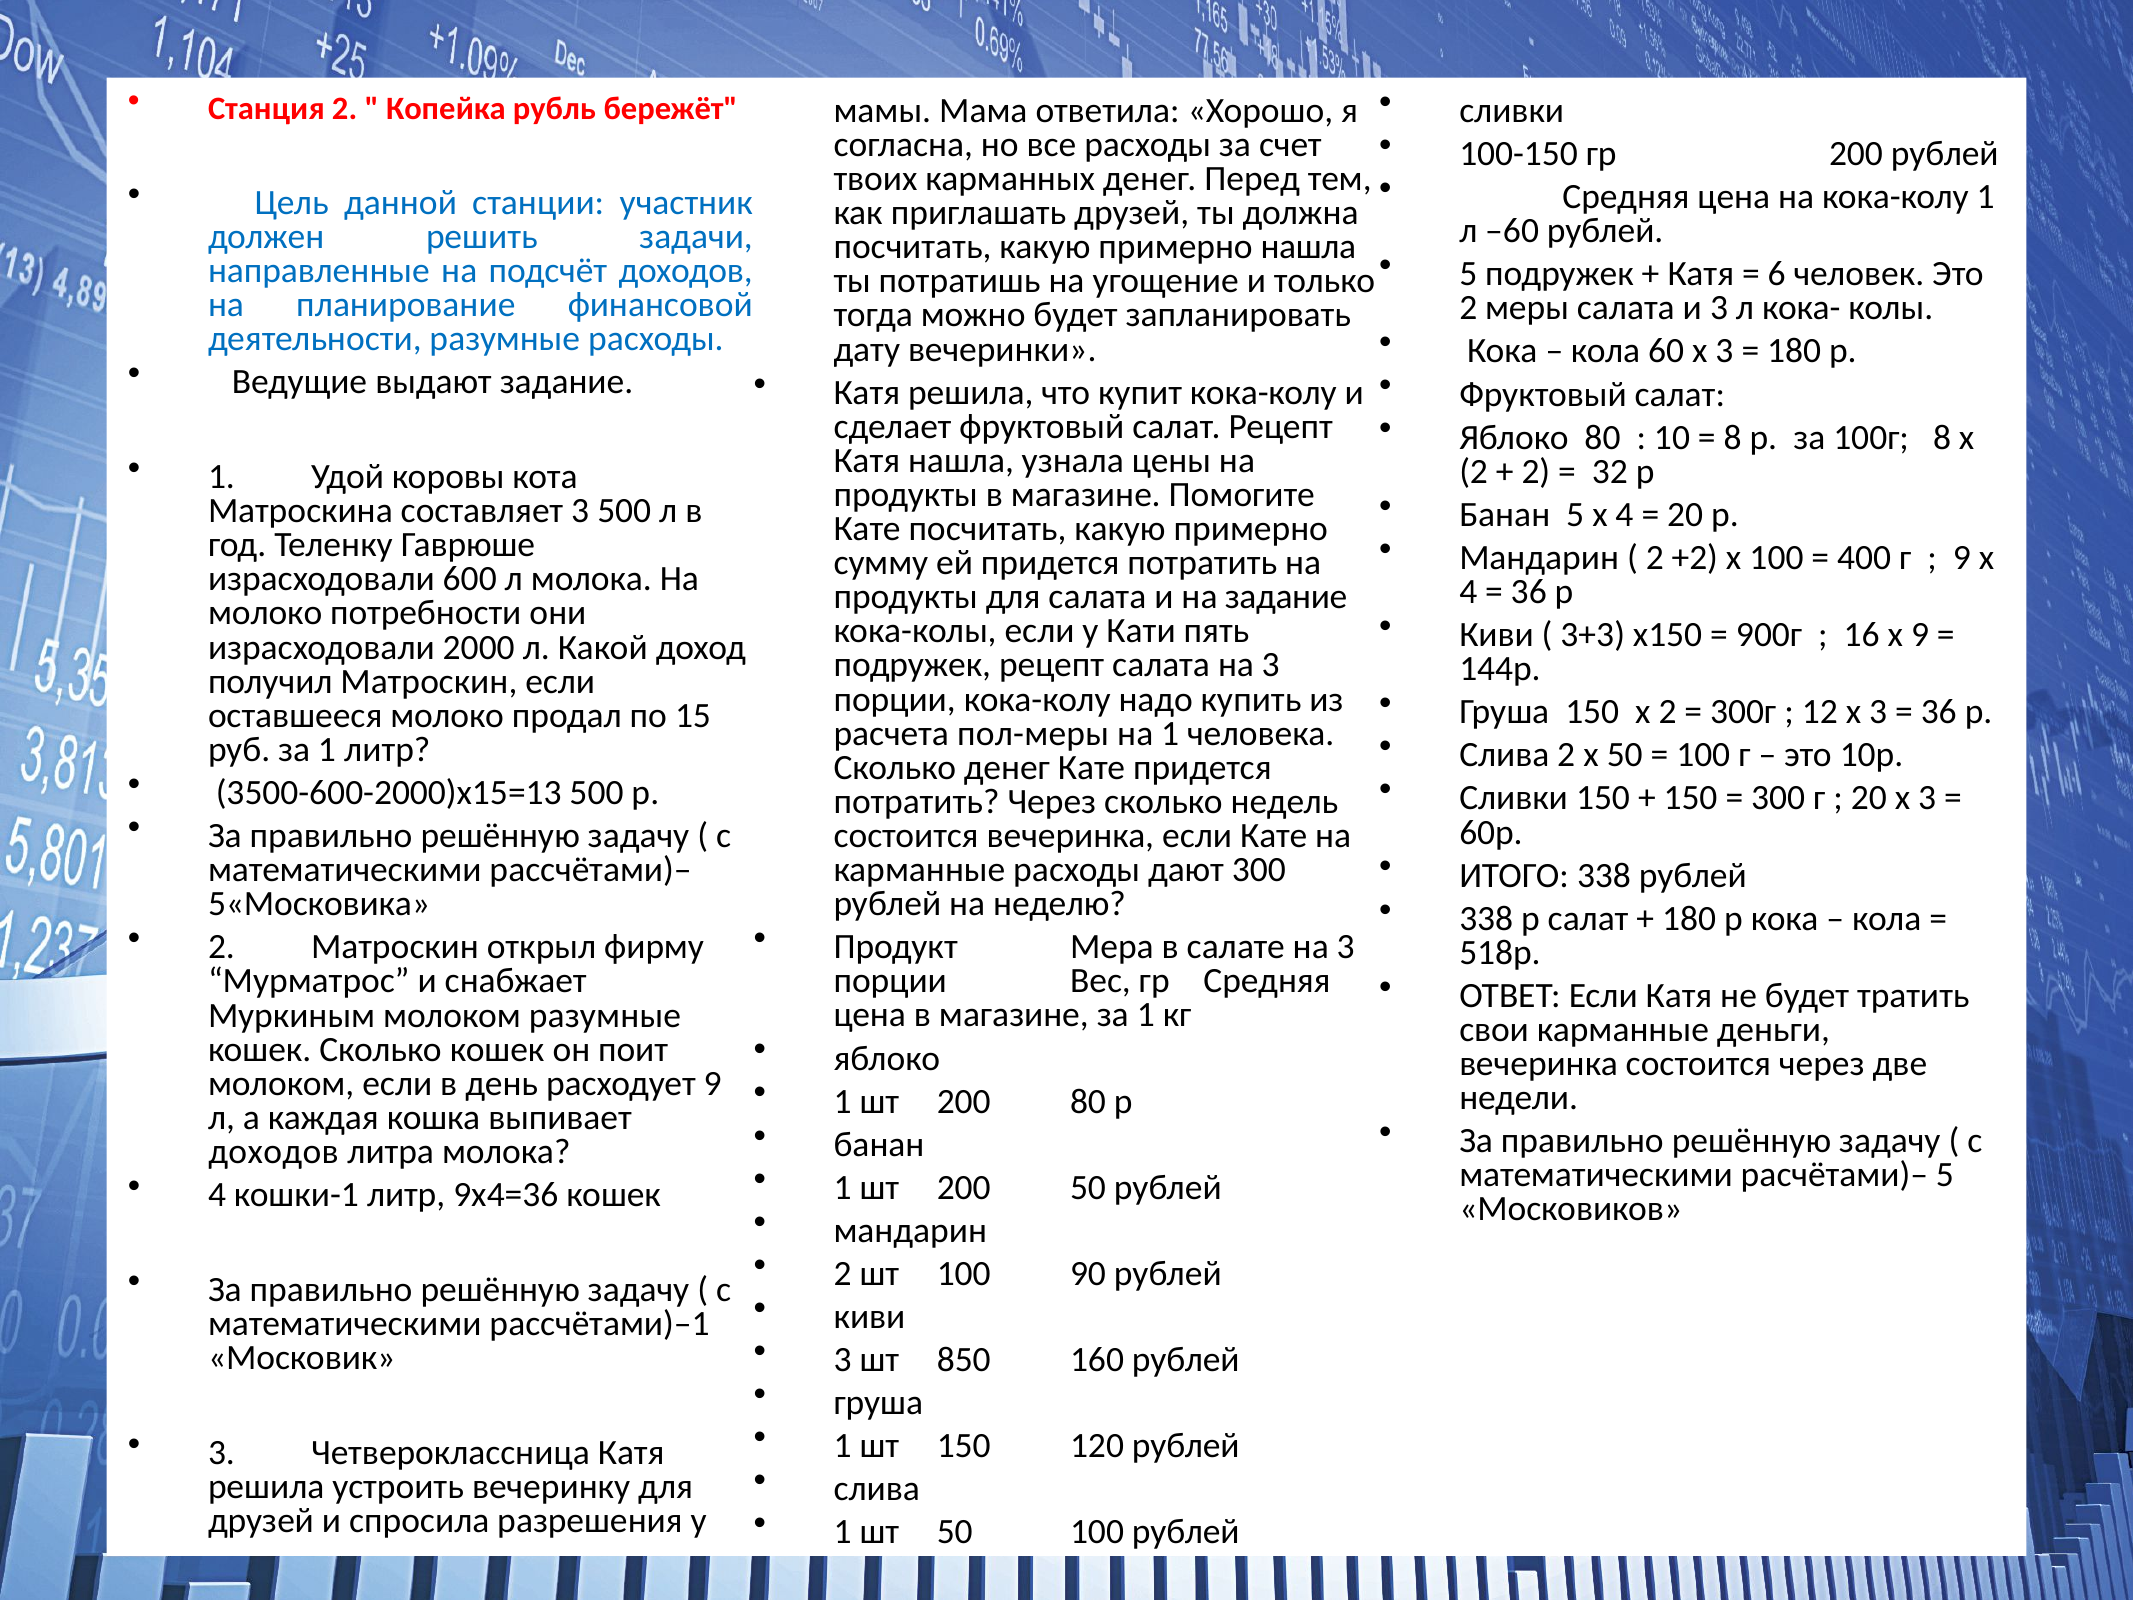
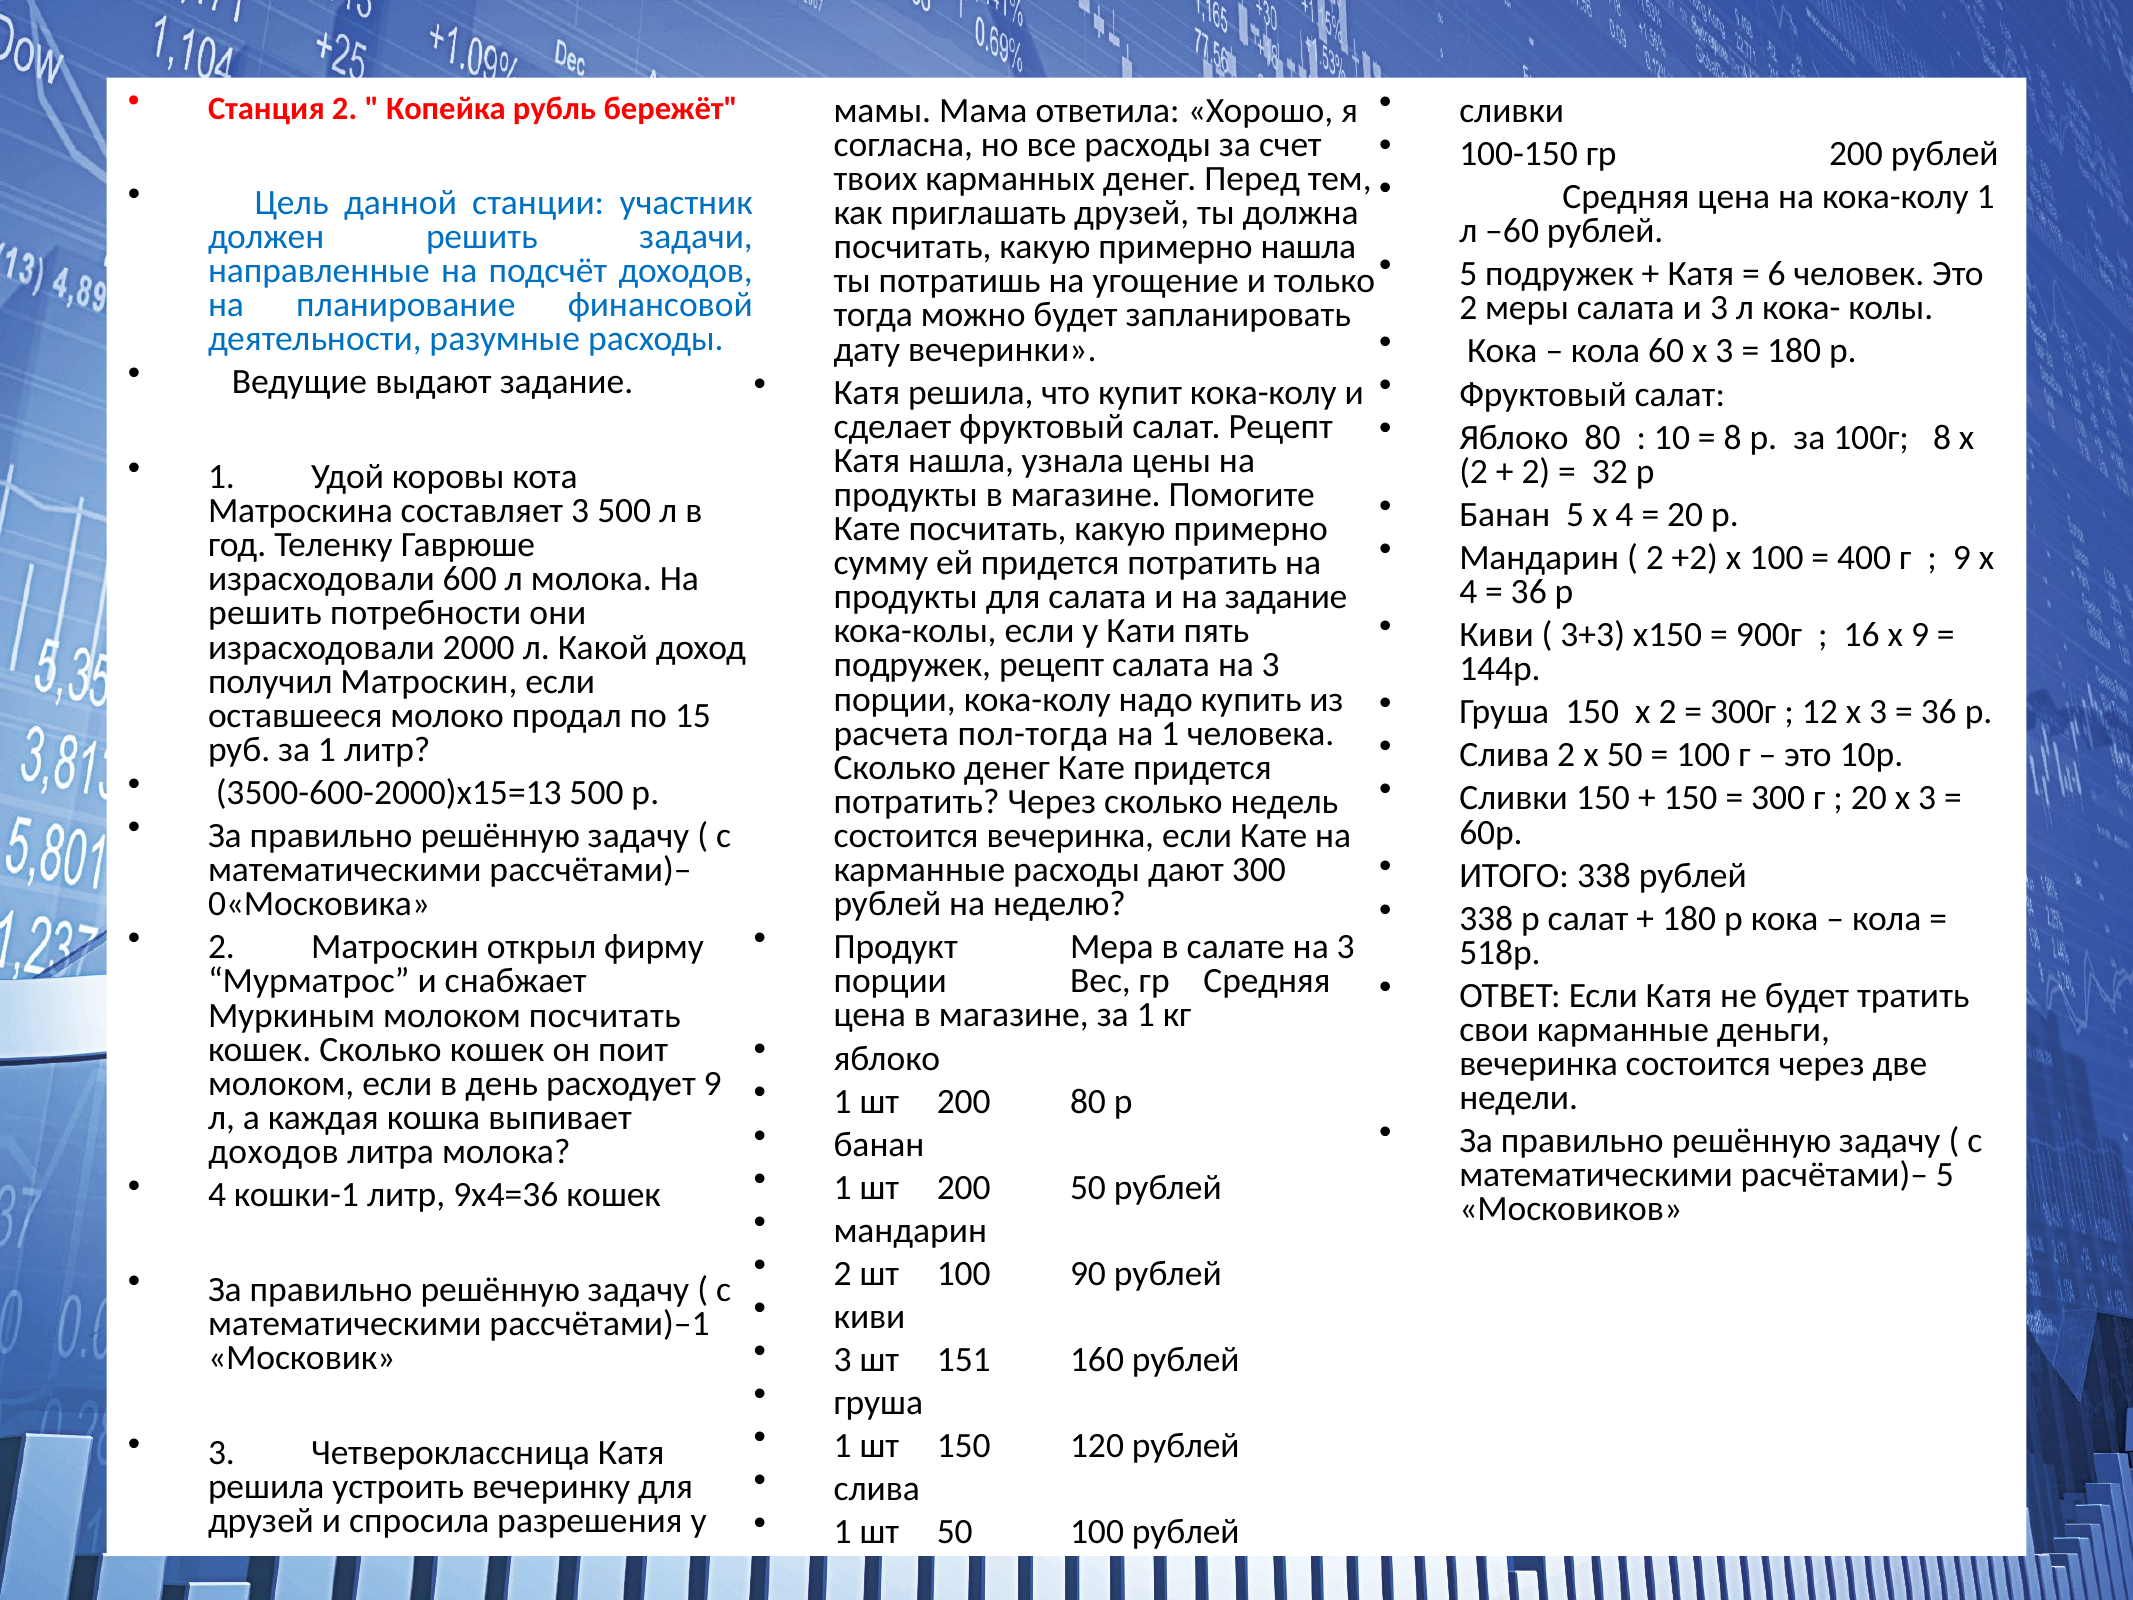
молоко at (265, 613): молоко -> решить
пол-меры: пол-меры -> пол-тогда
5«Московика: 5«Московика -> 0«Московика
молоком разумные: разумные -> посчитать
850: 850 -> 151
